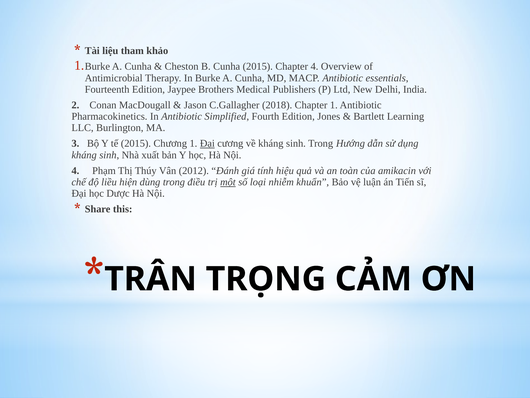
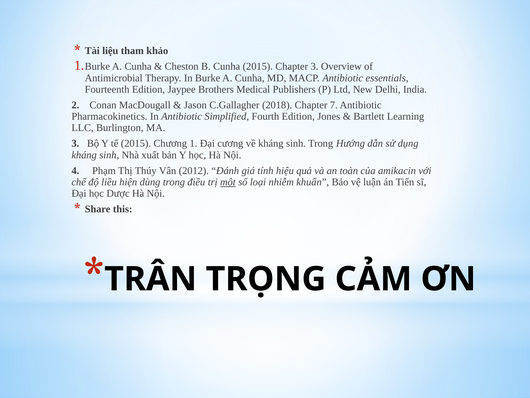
Chapter 4: 4 -> 3
Chapter 1: 1 -> 7
Đại at (207, 143) underline: present -> none
